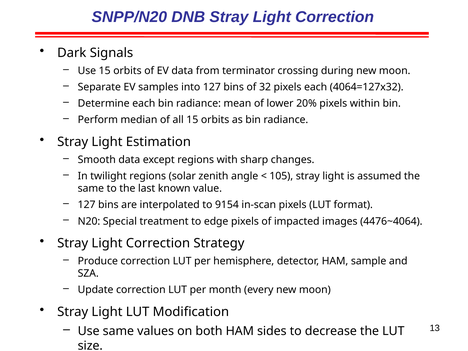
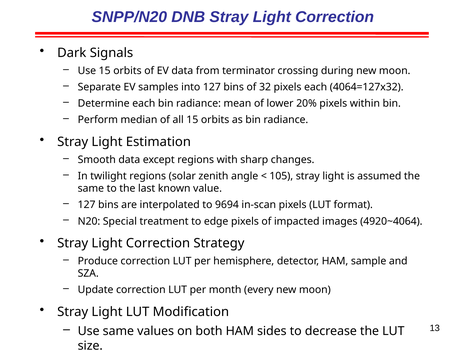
9154: 9154 -> 9694
4476~4064: 4476~4064 -> 4920~4064
